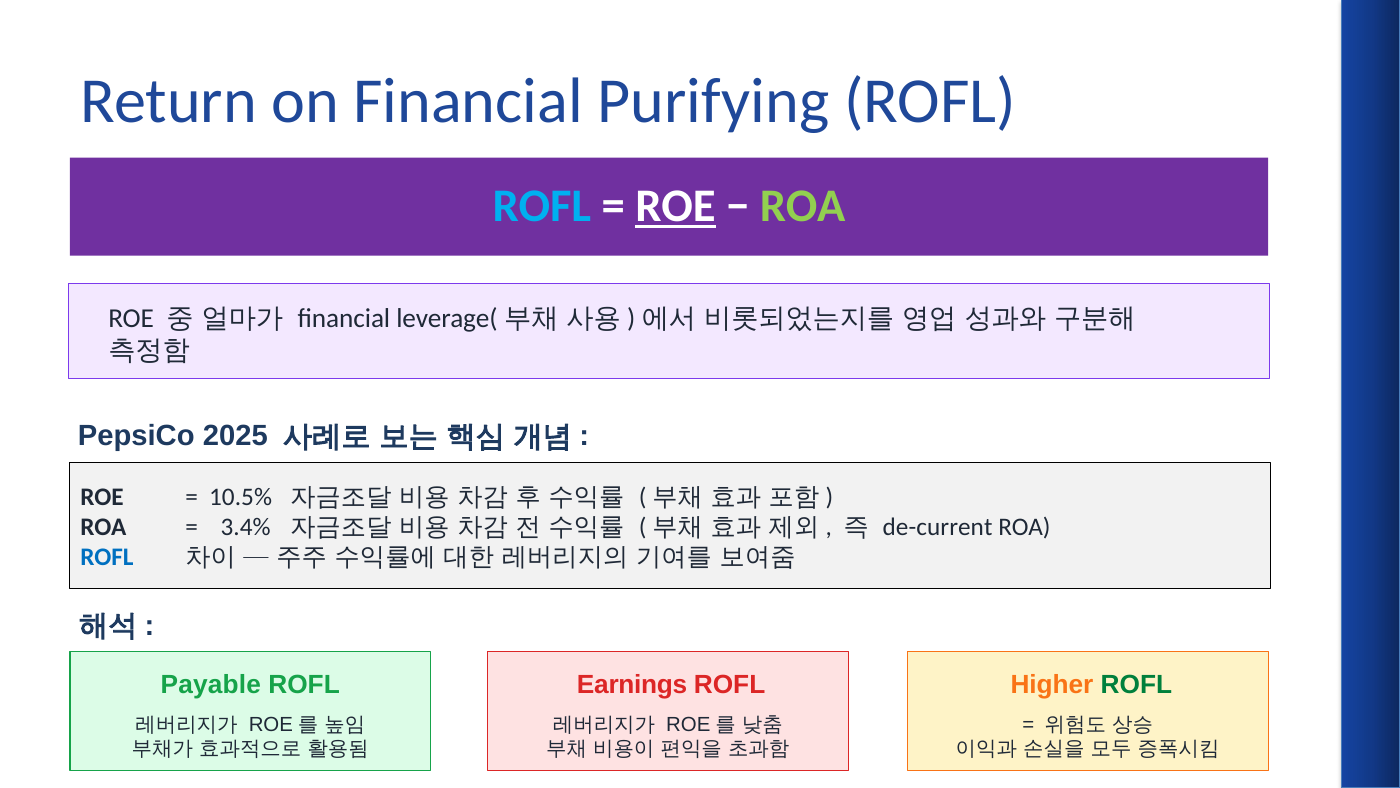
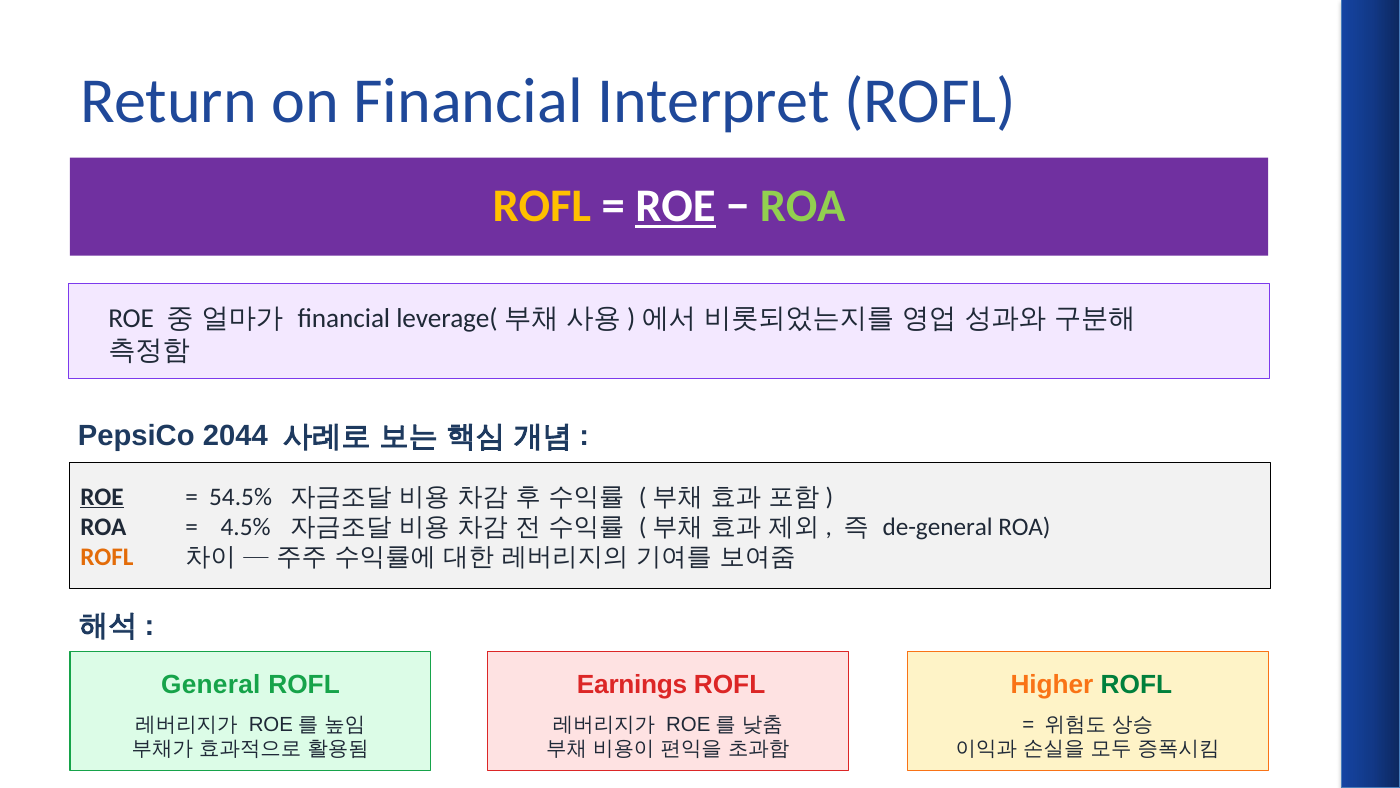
Purifying: Purifying -> Interpret
ROFL at (542, 206) colour: light blue -> yellow
2025: 2025 -> 2044
ROE at (102, 496) underline: none -> present
10.5%: 10.5% -> 54.5%
3.4%: 3.4% -> 4.5%
de-current: de-current -> de-general
ROFL at (107, 557) colour: blue -> orange
Payable: Payable -> General
